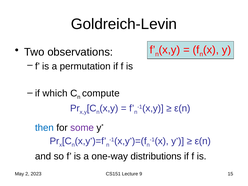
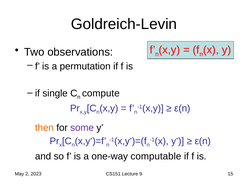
which: which -> single
then colour: blue -> orange
distributions: distributions -> computable
